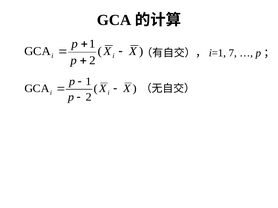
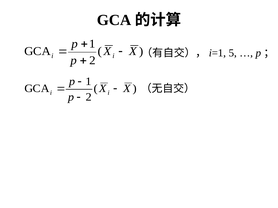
7: 7 -> 5
